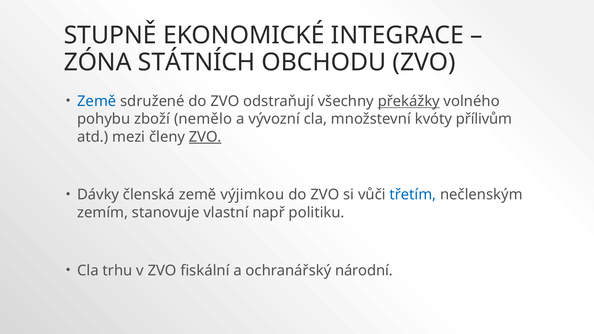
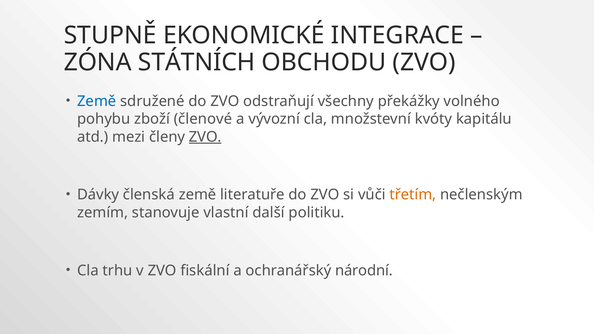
překážky underline: present -> none
nemělo: nemělo -> členové
přílivům: přílivům -> kapitálu
výjimkou: výjimkou -> literatuře
třetím colour: blue -> orange
např: např -> další
